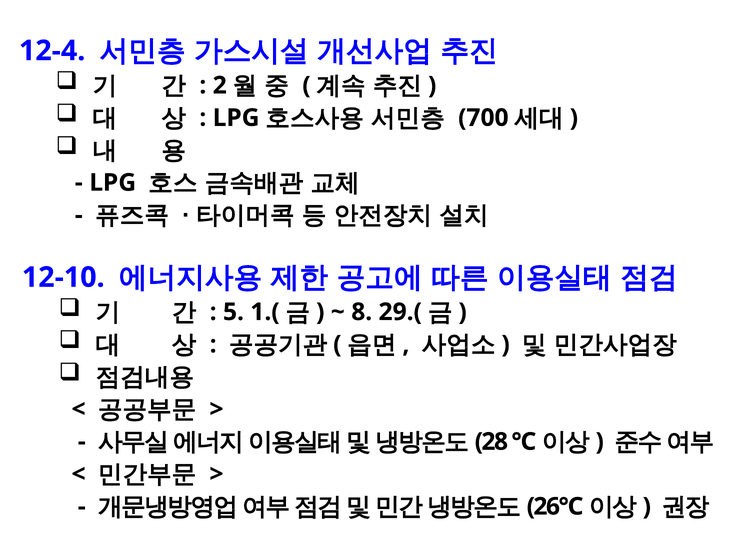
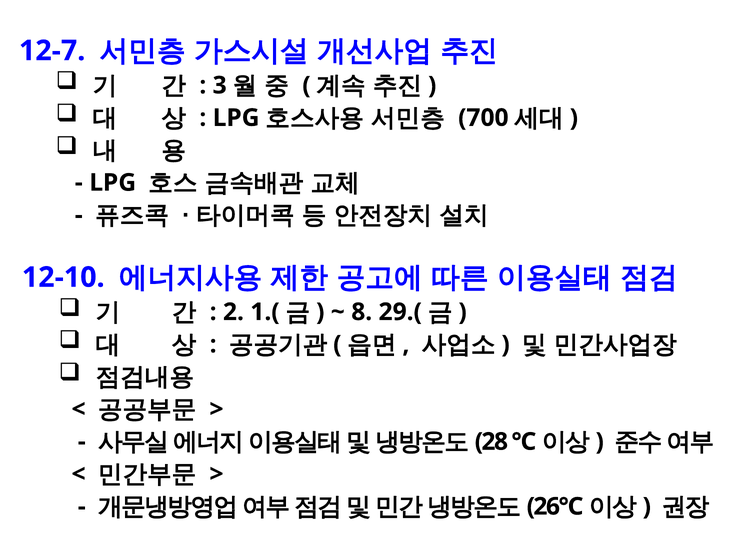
12-4: 12-4 -> 12-7
2: 2 -> 3
5: 5 -> 2
